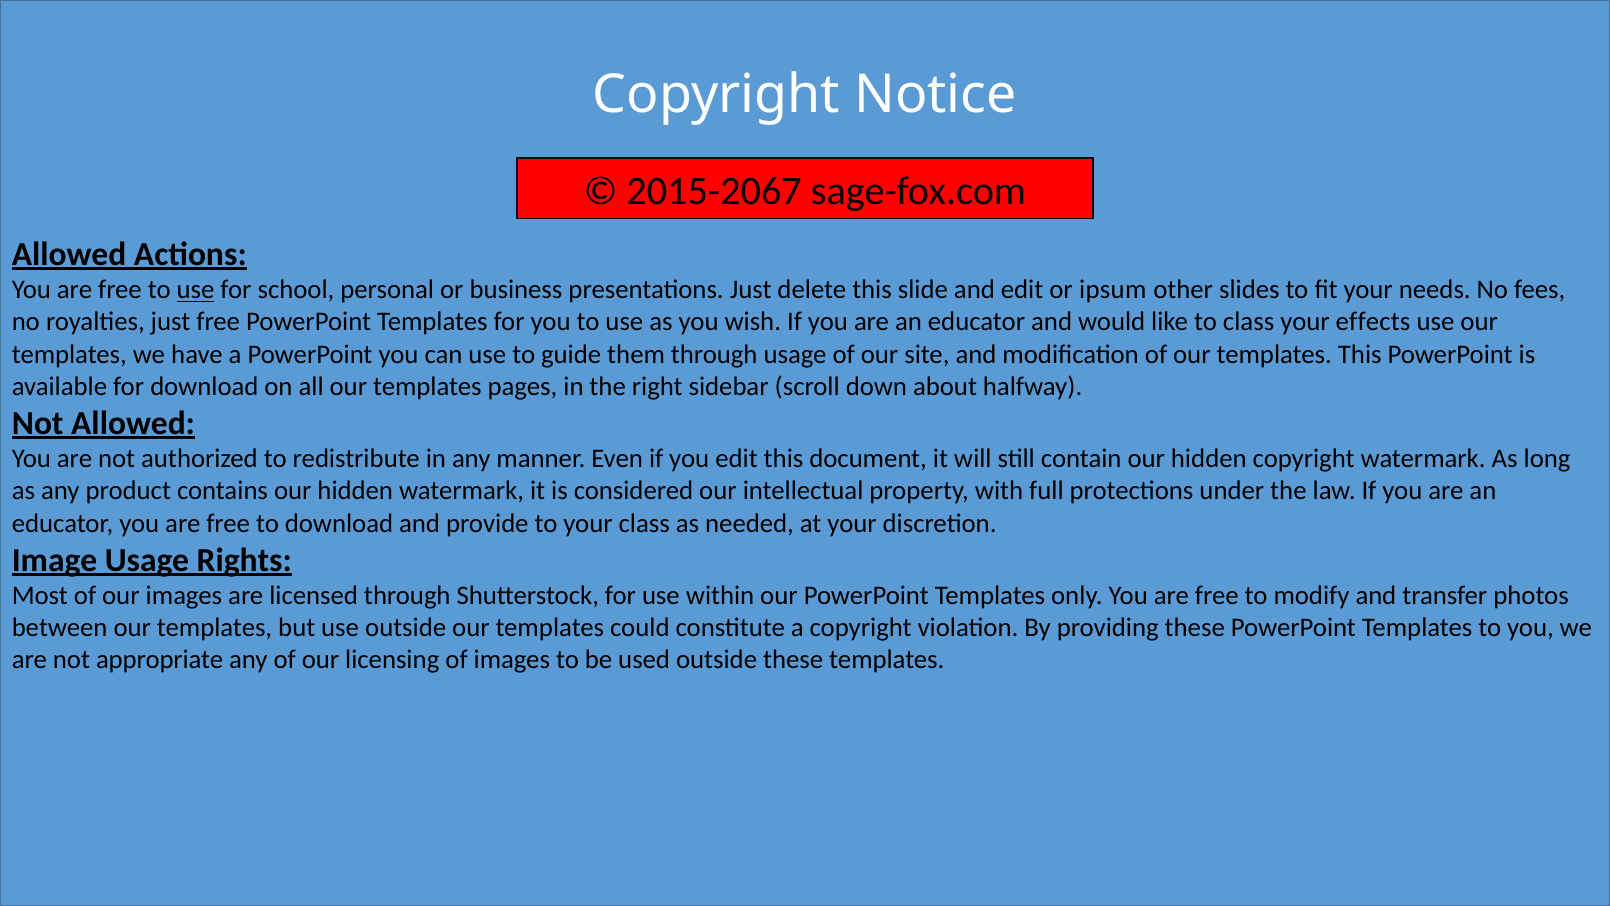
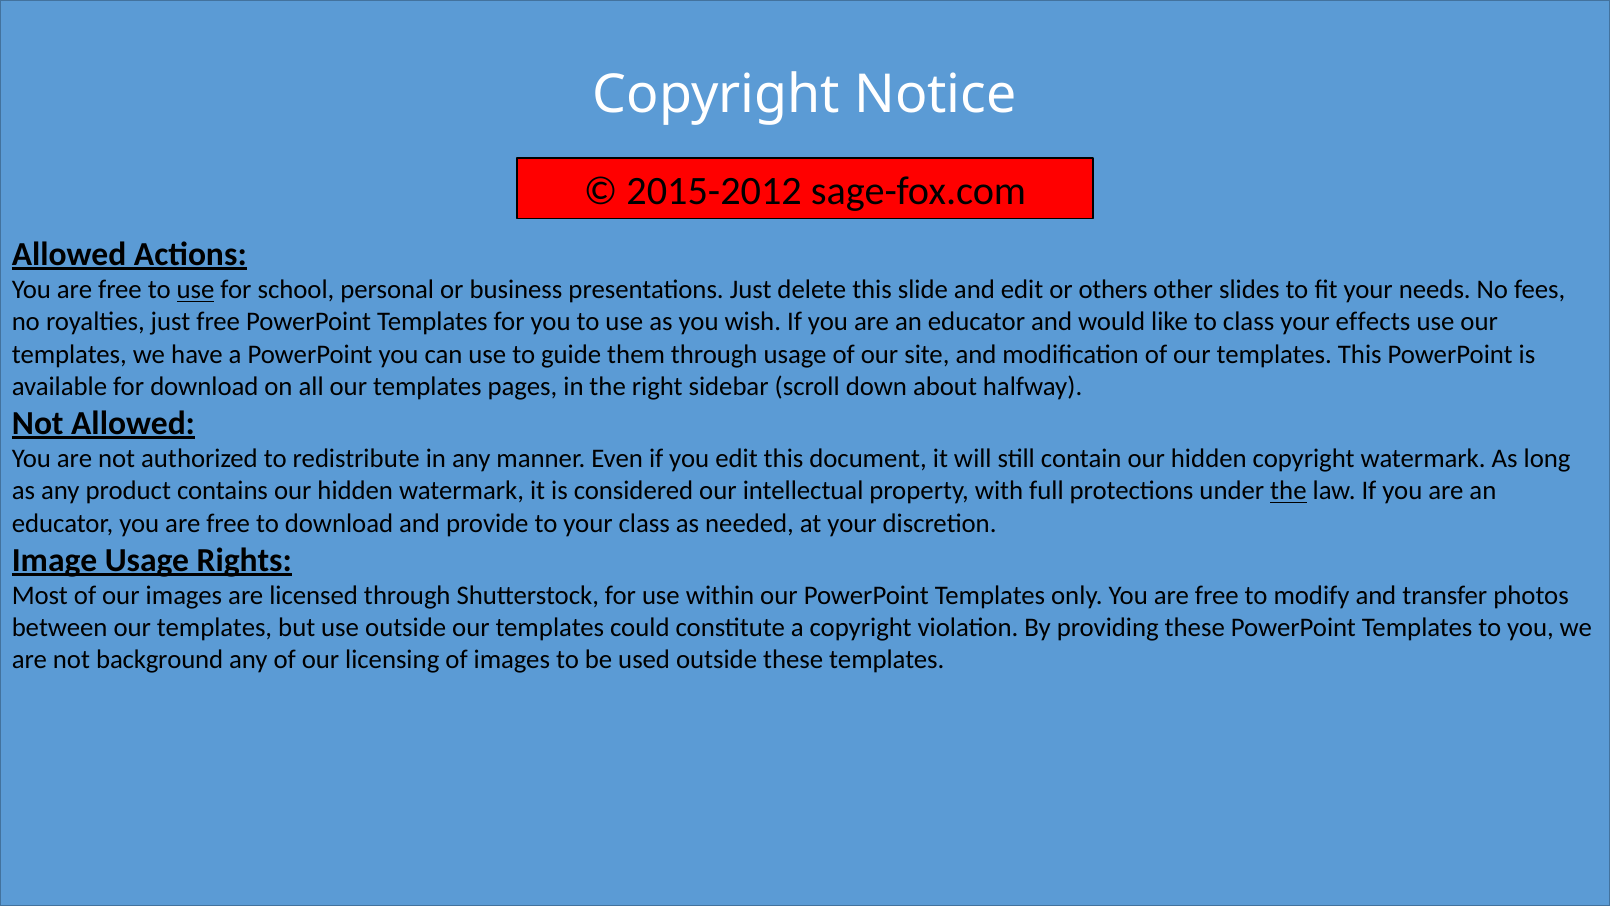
2015-2067: 2015-2067 -> 2015-2012
ipsum: ipsum -> others
the at (1288, 491) underline: none -> present
appropriate: appropriate -> background
